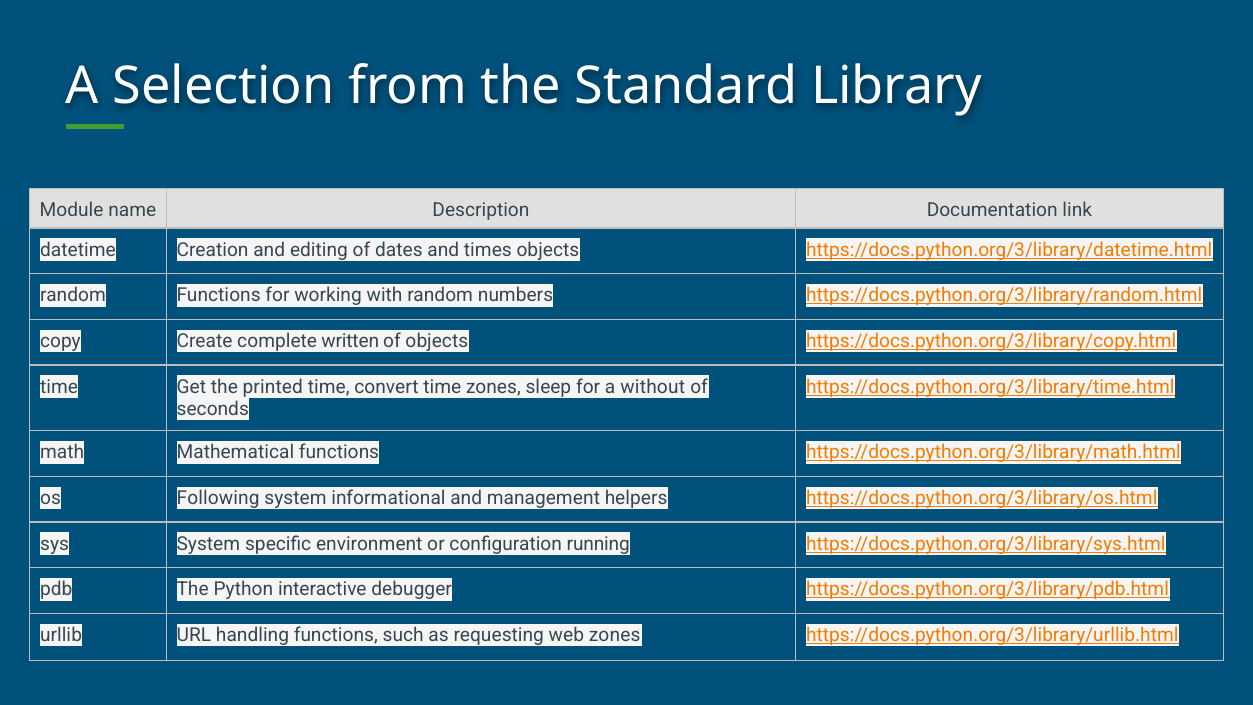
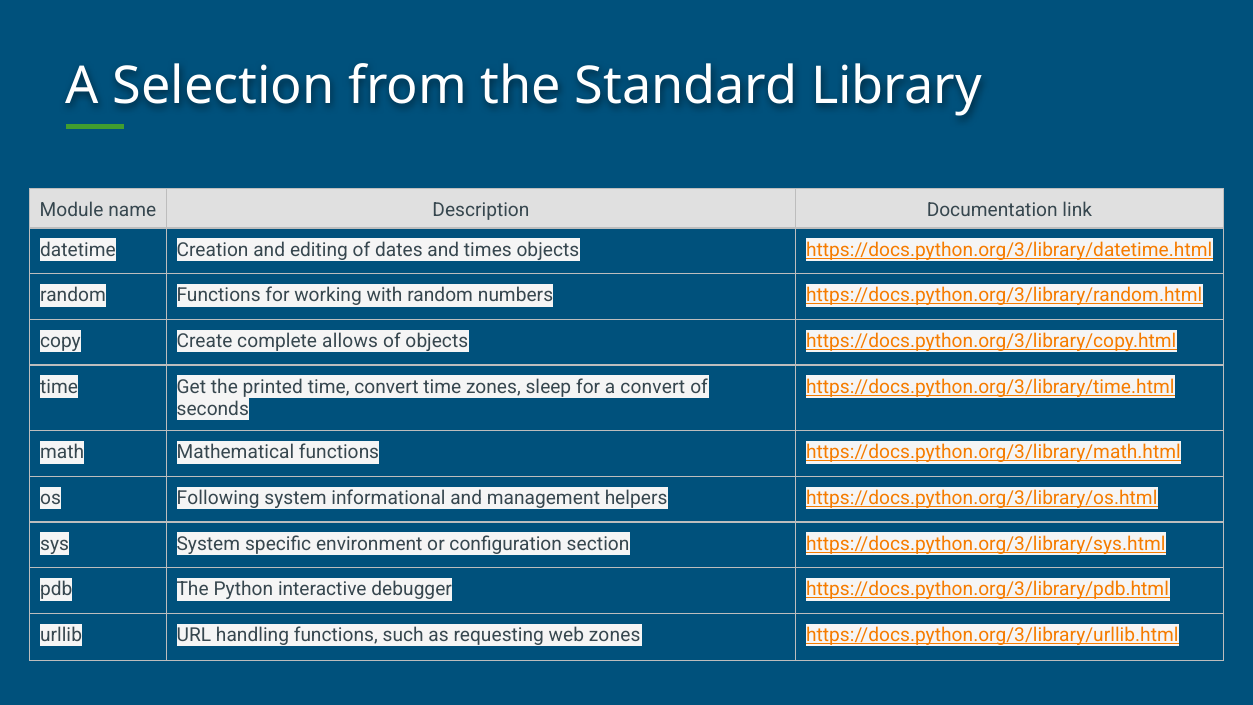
written: written -> allows
a without: without -> convert
running: running -> section
